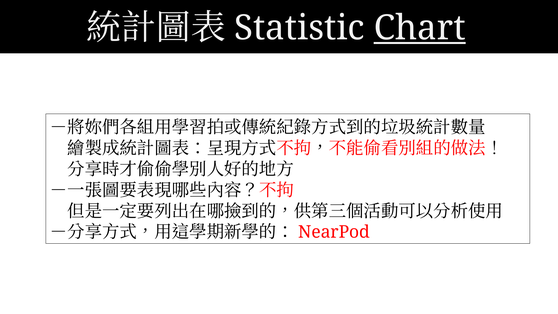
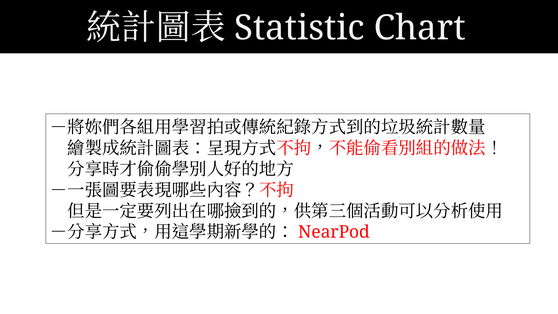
Chart underline: present -> none
